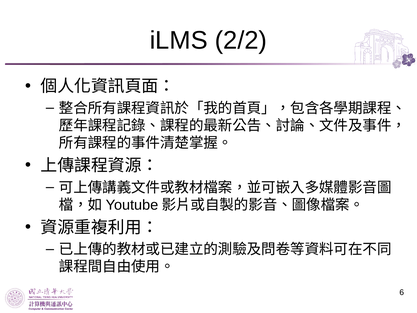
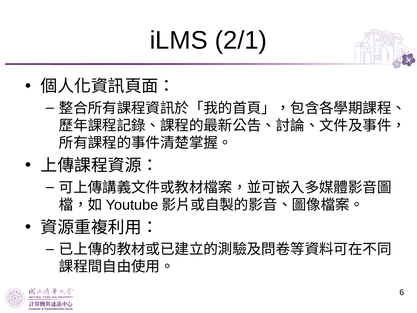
2/2: 2/2 -> 2/1
